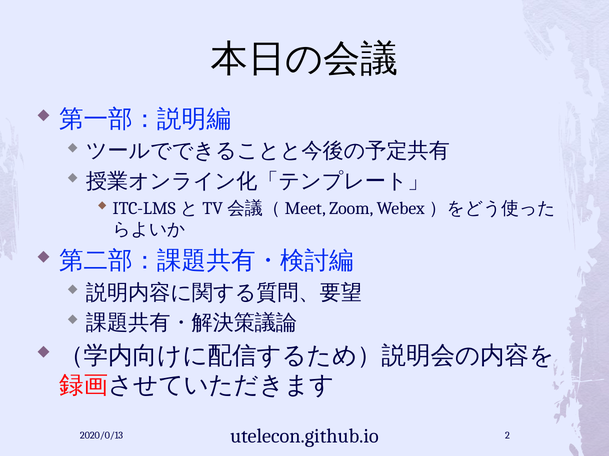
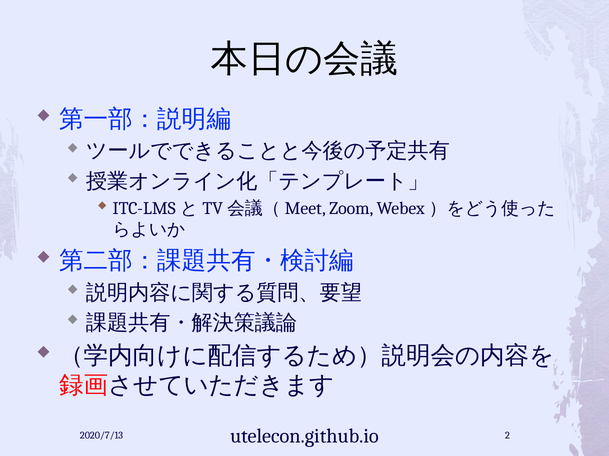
2020/0/13: 2020/0/13 -> 2020/7/13
